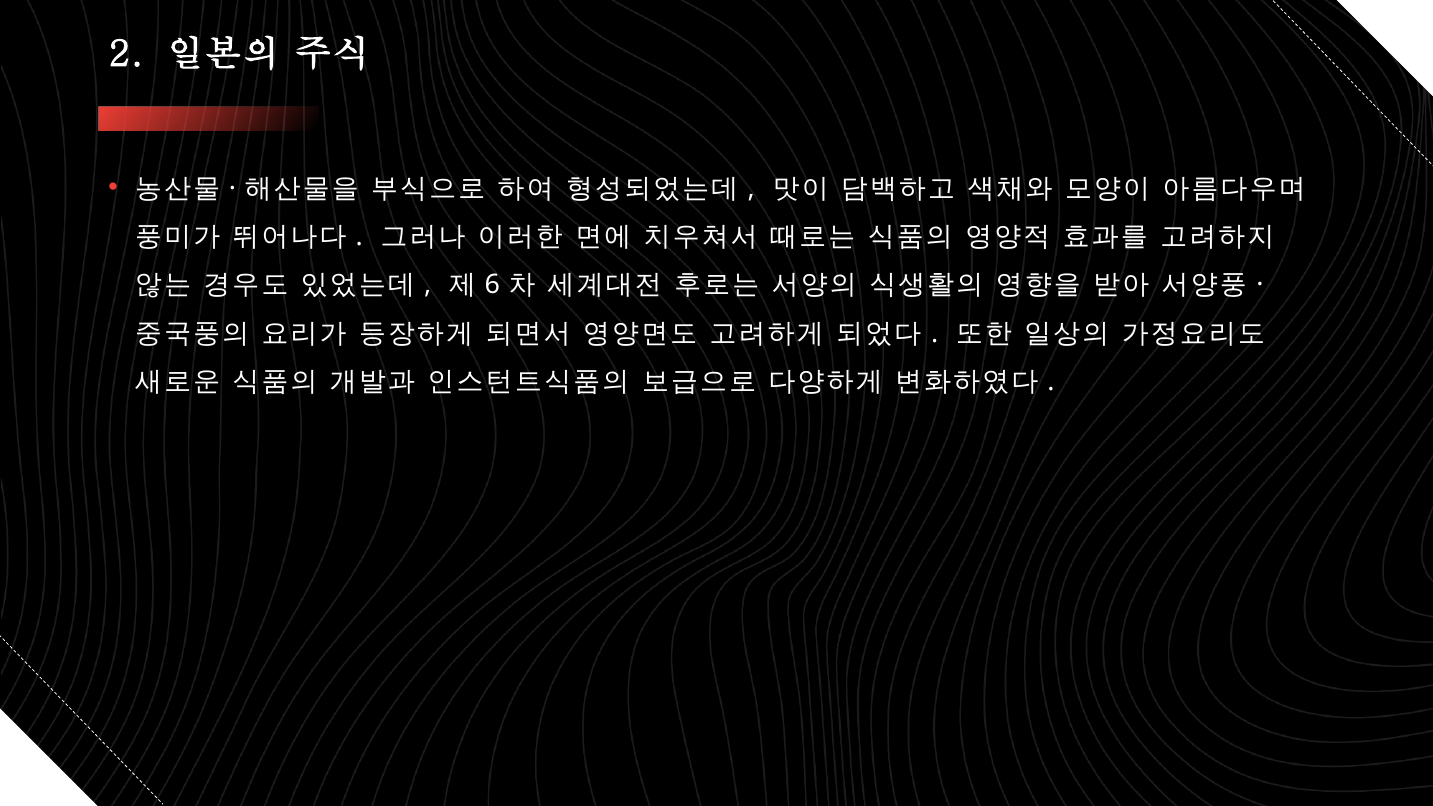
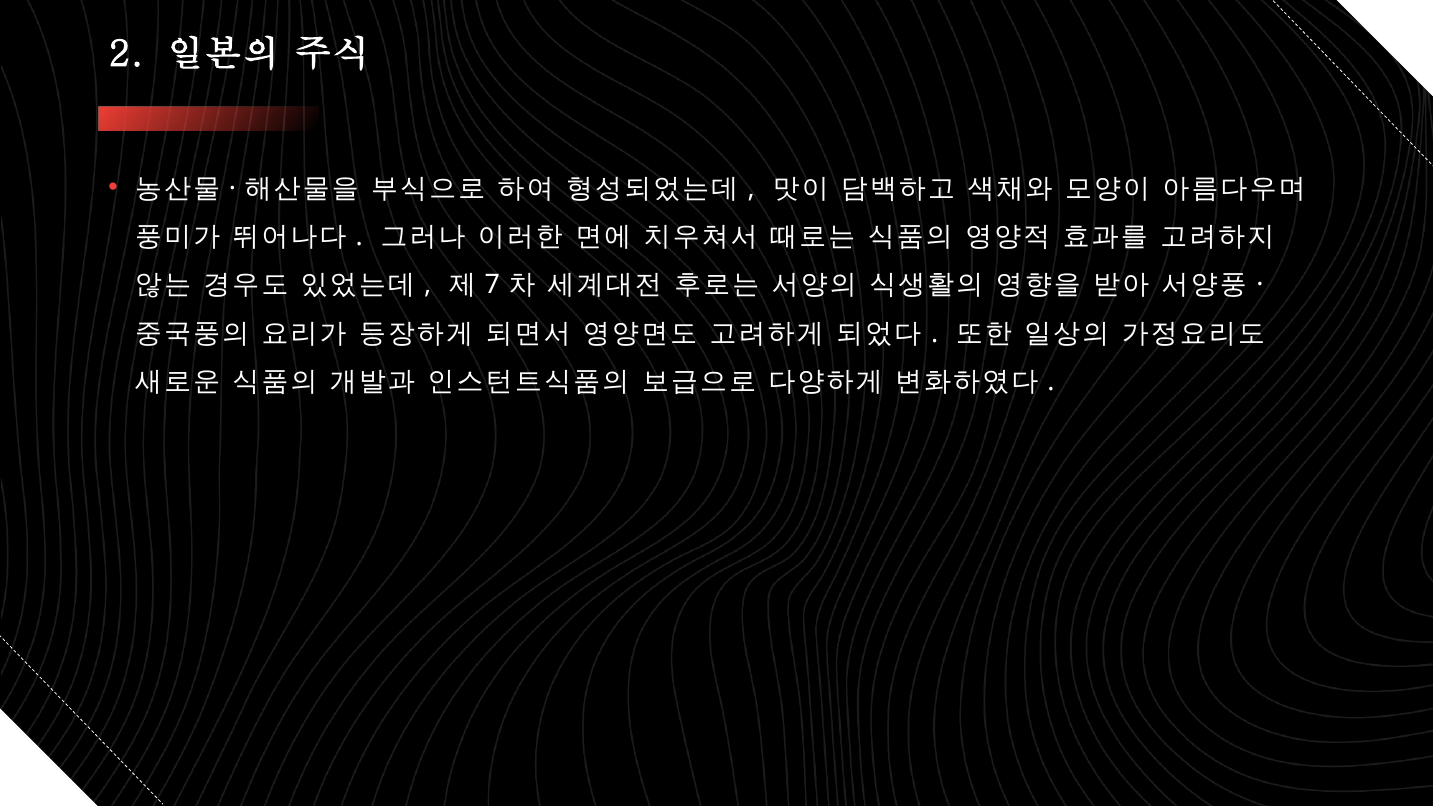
6: 6 -> 7
